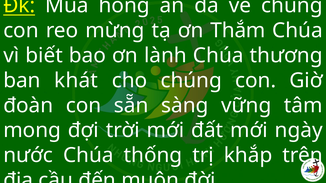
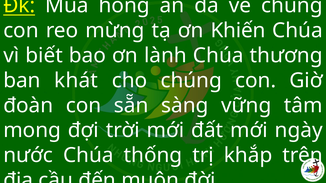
Thắm: Thắm -> Khiến
